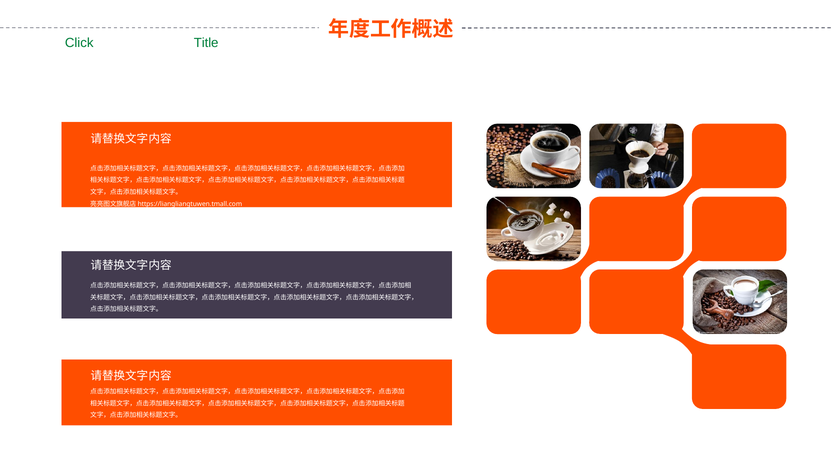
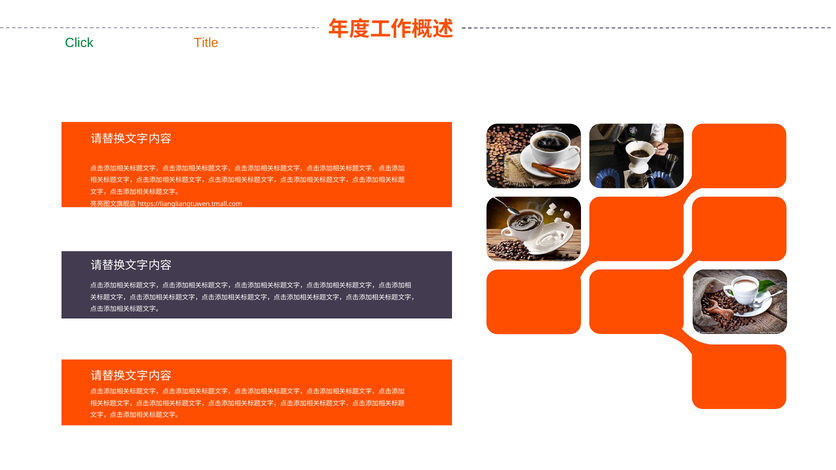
Title colour: green -> orange
